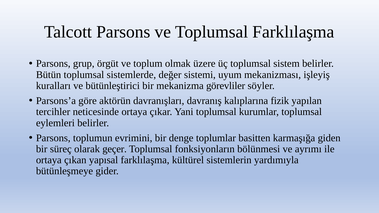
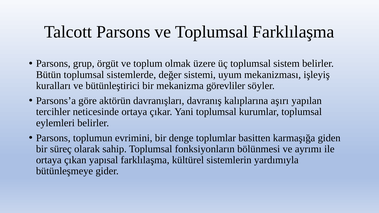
fizik: fizik -> aşırı
geçer: geçer -> sahip
